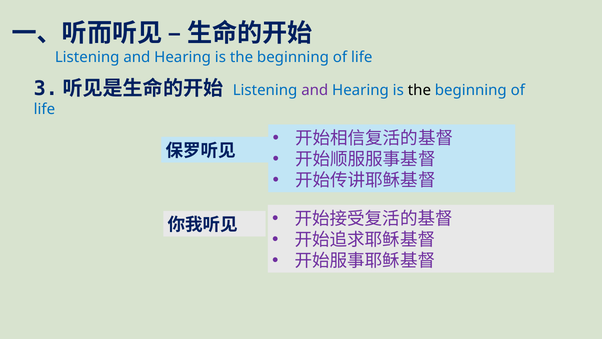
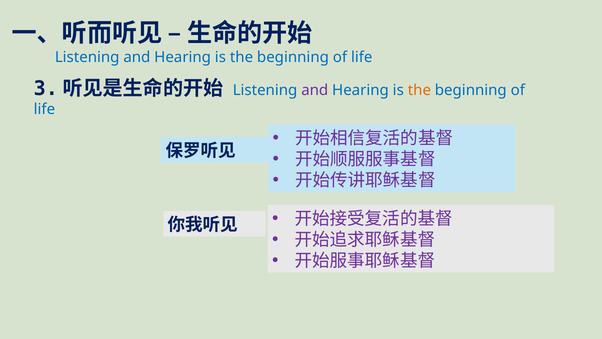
the at (419, 90) colour: black -> orange
